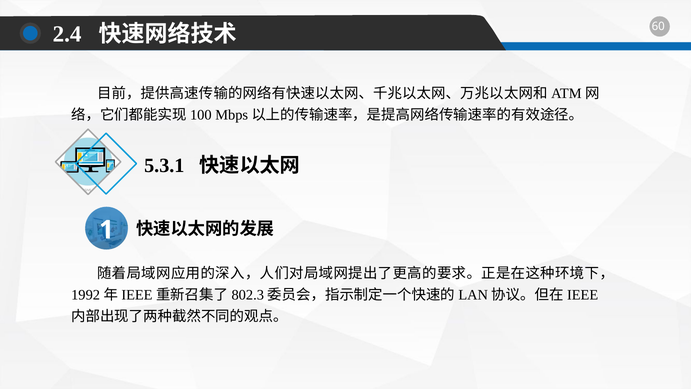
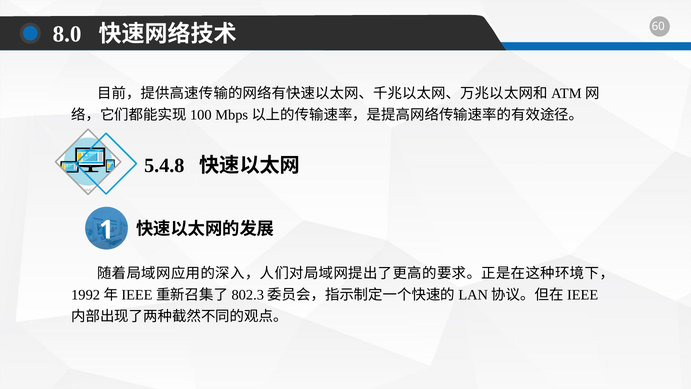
2.4: 2.4 -> 8.0
5.3.1: 5.3.1 -> 5.4.8
